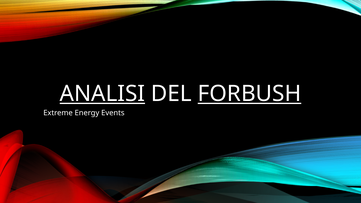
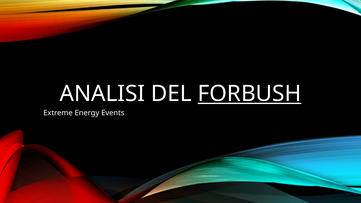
ANALISI underline: present -> none
